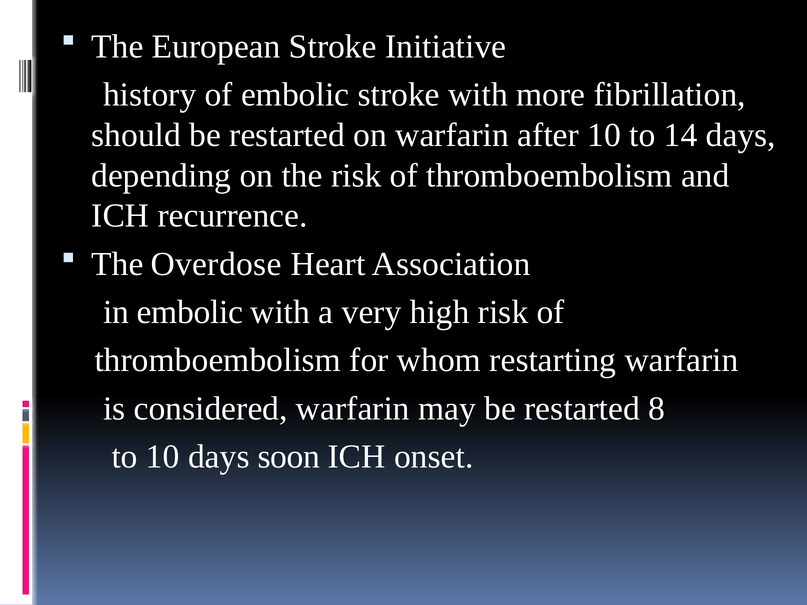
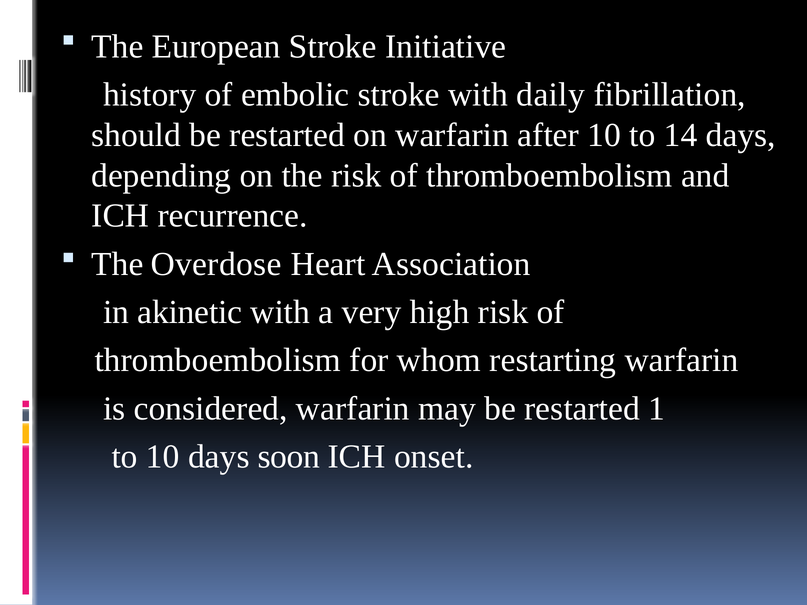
more: more -> daily
in embolic: embolic -> akinetic
8: 8 -> 1
